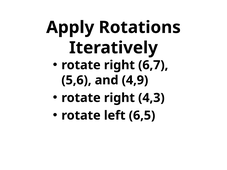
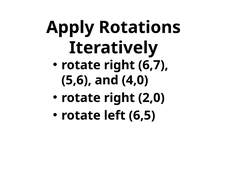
4,9: 4,9 -> 4,0
4,3: 4,3 -> 2,0
